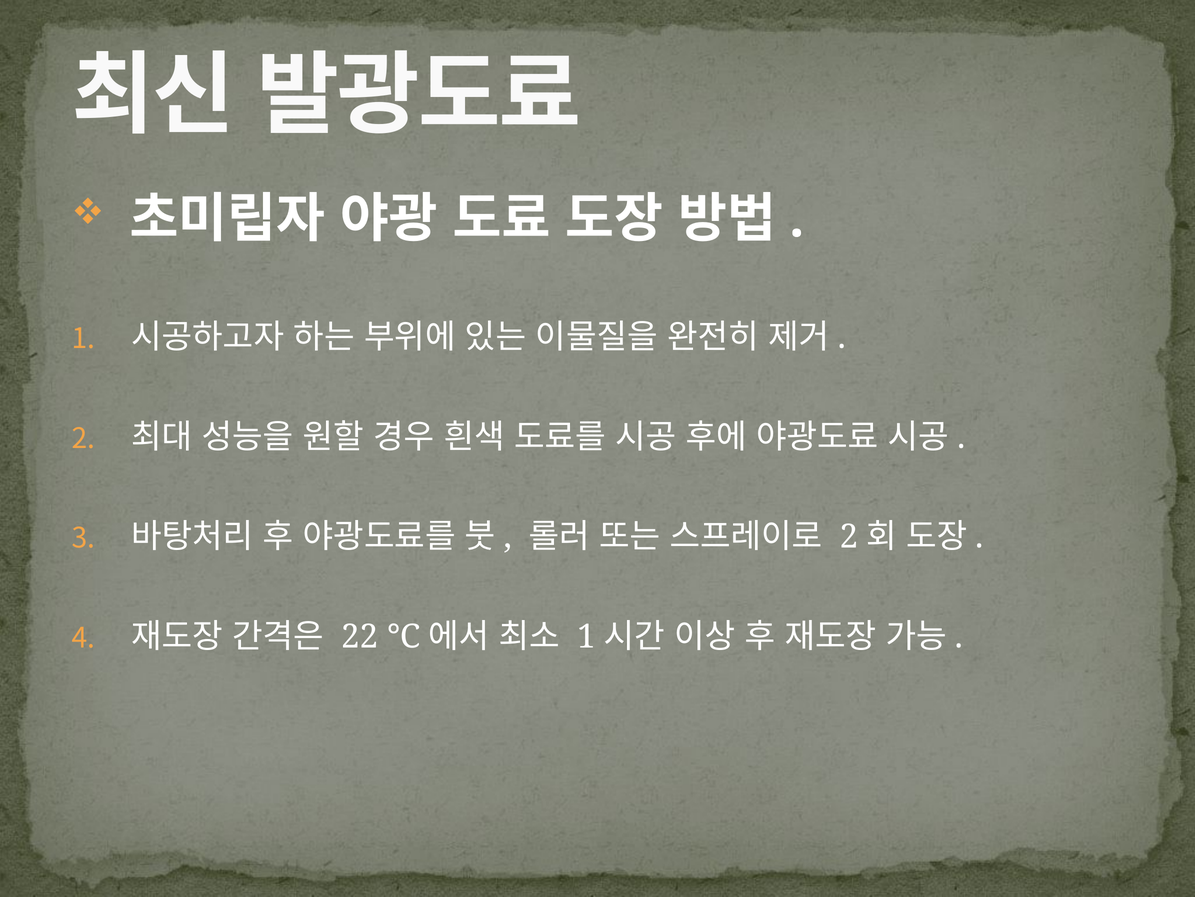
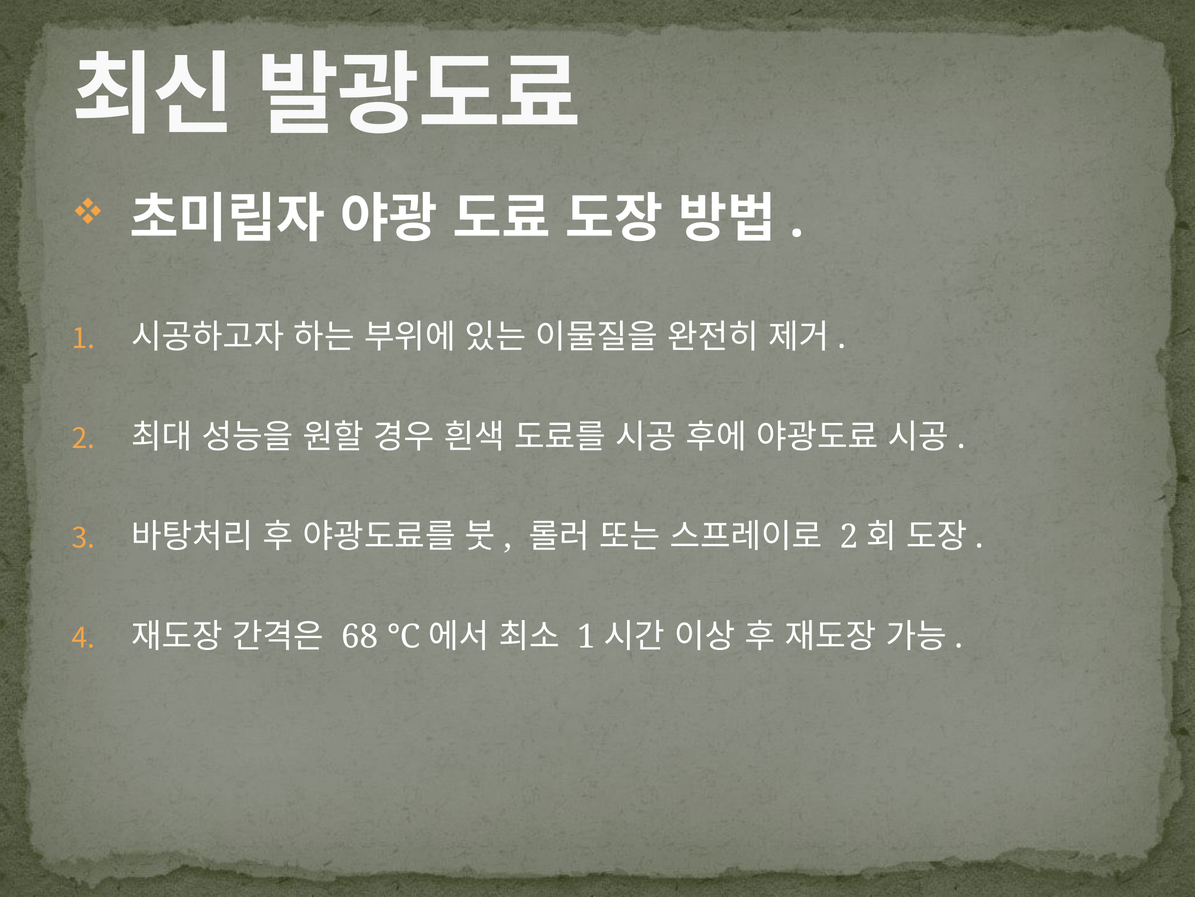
22: 22 -> 68
